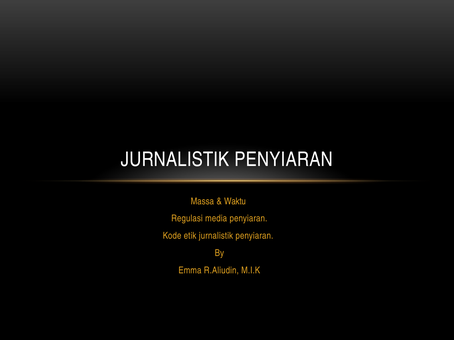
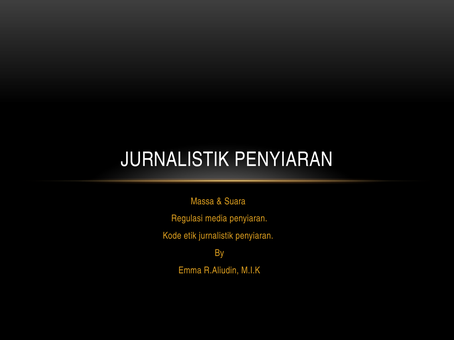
Waktu: Waktu -> Suara
